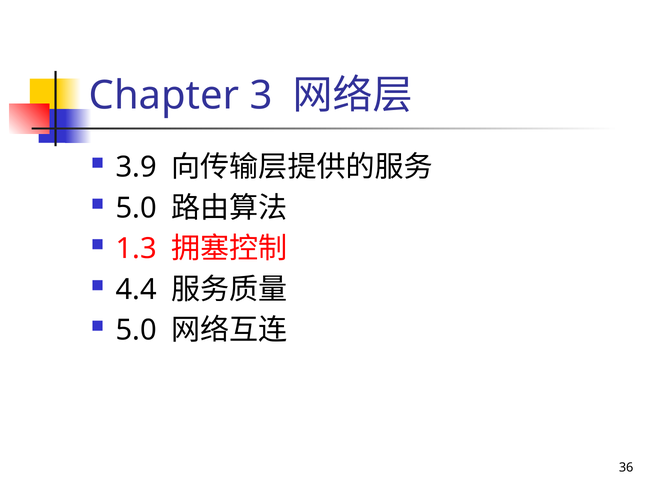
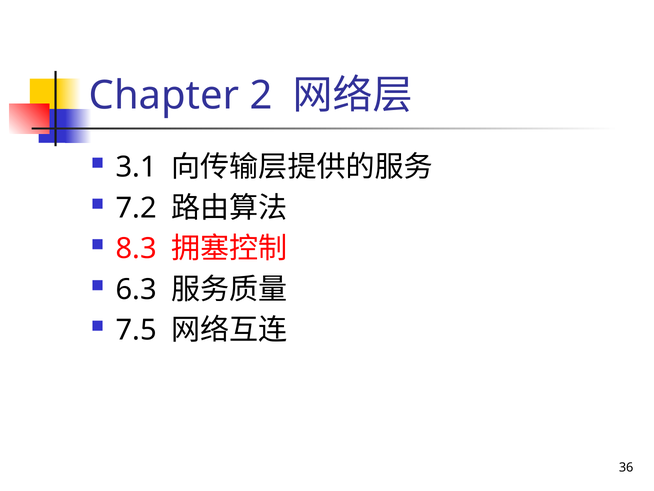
3: 3 -> 2
3.9: 3.9 -> 3.1
5.0 at (136, 208): 5.0 -> 7.2
1.3: 1.3 -> 8.3
4.4: 4.4 -> 6.3
5.0 at (136, 330): 5.0 -> 7.5
